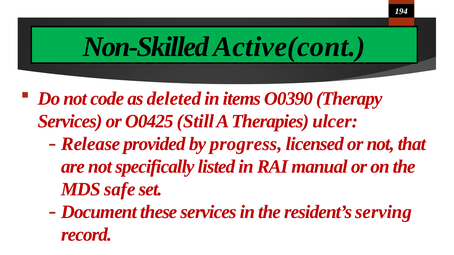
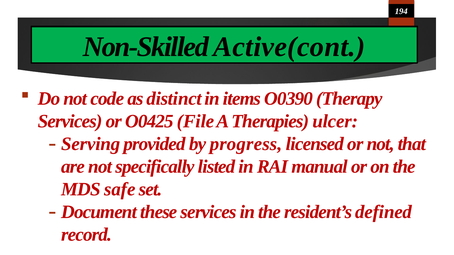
deleted: deleted -> distinct
Still: Still -> File
Release: Release -> Serving
serving: serving -> defined
